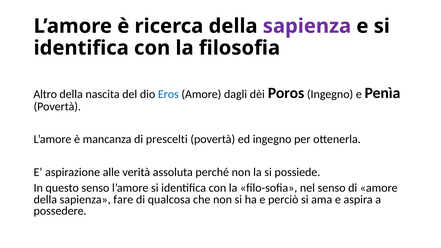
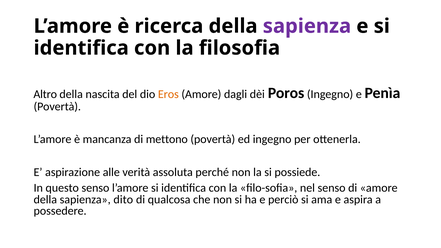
Eros colour: blue -> orange
prescelti: prescelti -> mettono
fare: fare -> dito
